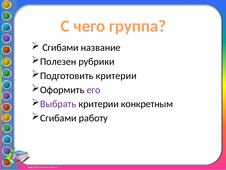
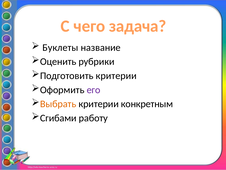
группа: группа -> задача
Сгибами at (60, 47): Сгибами -> Буклеты
Полезен: Полезен -> Оценить
Выбрать colour: purple -> orange
